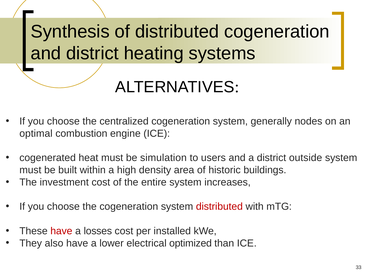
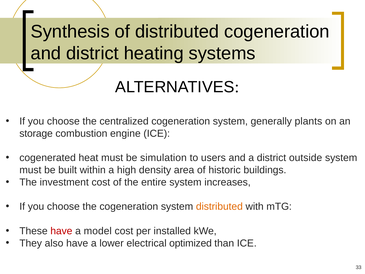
nodes: nodes -> plants
optimal: optimal -> storage
distributed at (219, 206) colour: red -> orange
losses: losses -> model
